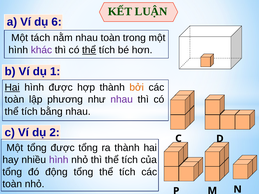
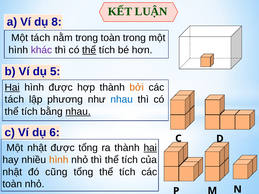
6: 6 -> 8
nằm nhau: nhau -> trong
1: 1 -> 5
toàn at (14, 100): toàn -> tách
nhau at (122, 100) colour: purple -> blue
nhau at (78, 112) underline: none -> present
2: 2 -> 6
Một tổng: tổng -> nhật
hai at (150, 148) underline: none -> present
hình at (59, 160) colour: purple -> orange
tổng at (12, 172): tổng -> nhật
động: động -> cũng
